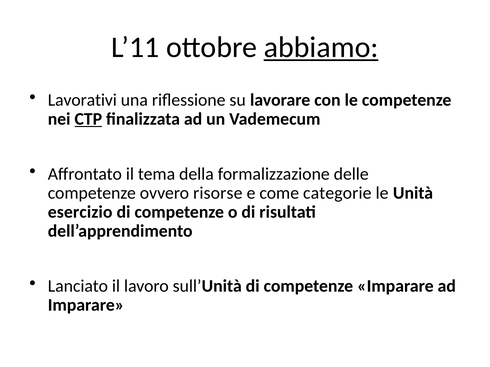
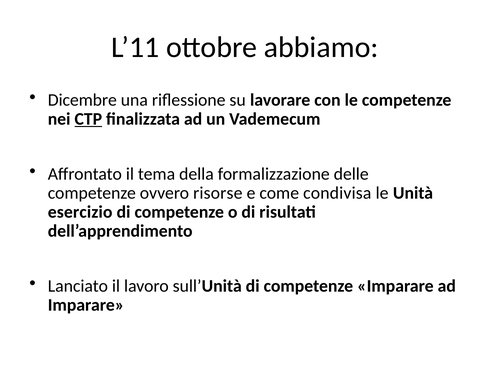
abbiamo underline: present -> none
Lavorativi: Lavorativi -> Dicembre
categorie: categorie -> condivisa
